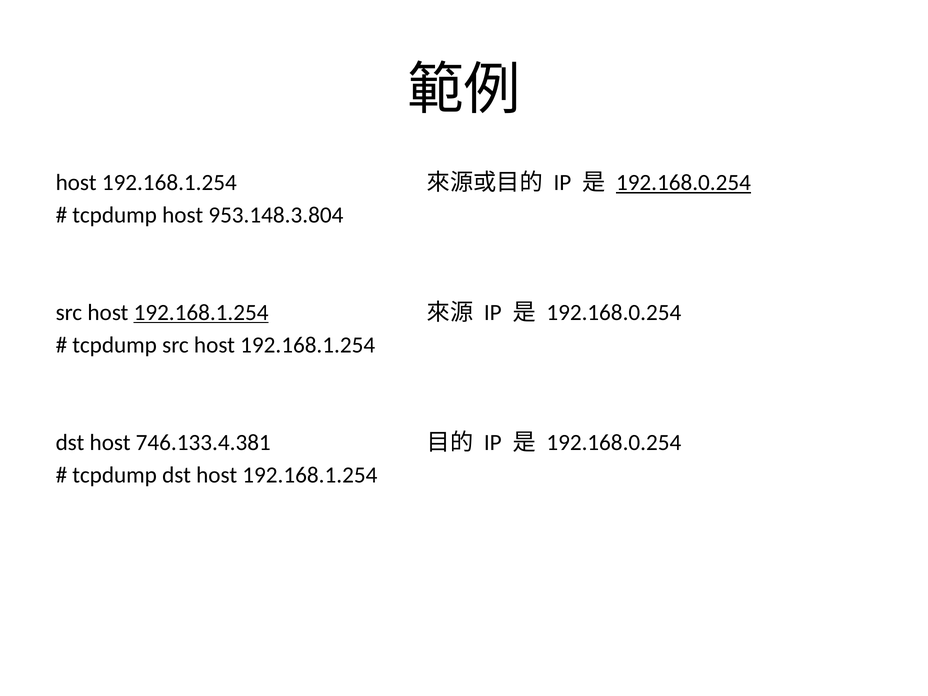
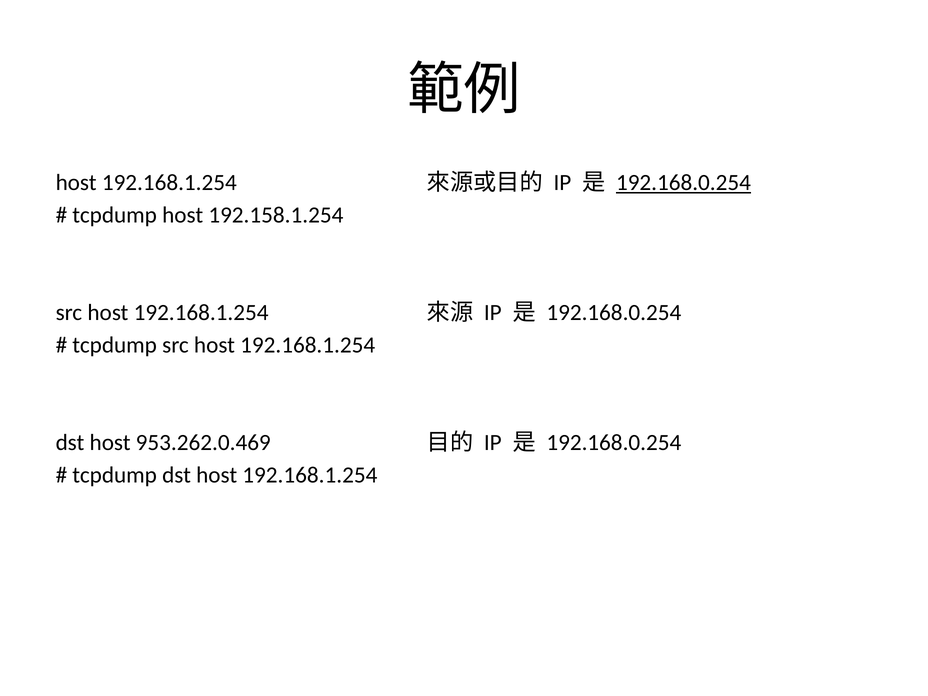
953.148.3.804: 953.148.3.804 -> 192.158.1.254
192.168.1.254 at (201, 313) underline: present -> none
746.133.4.381: 746.133.4.381 -> 953.262.0.469
